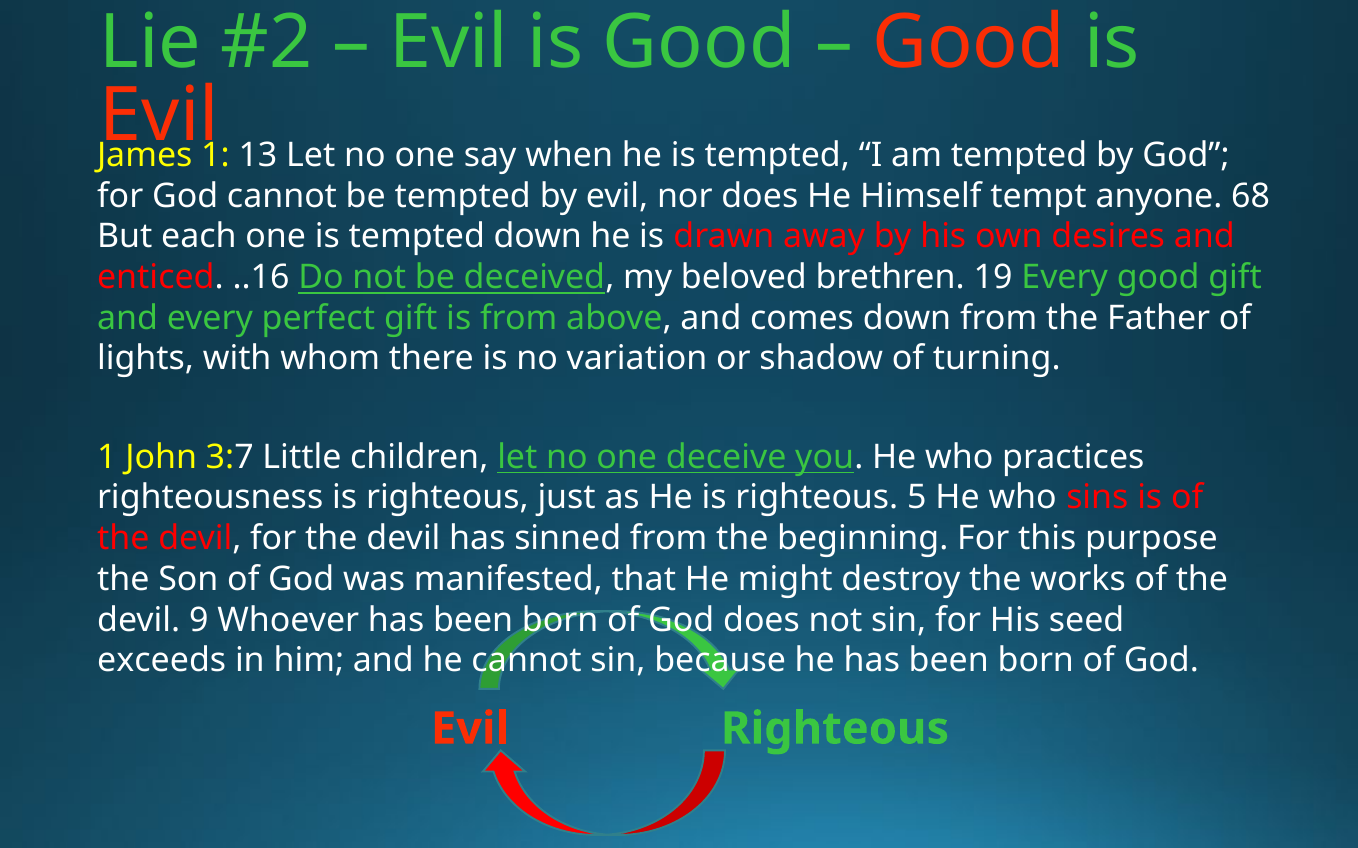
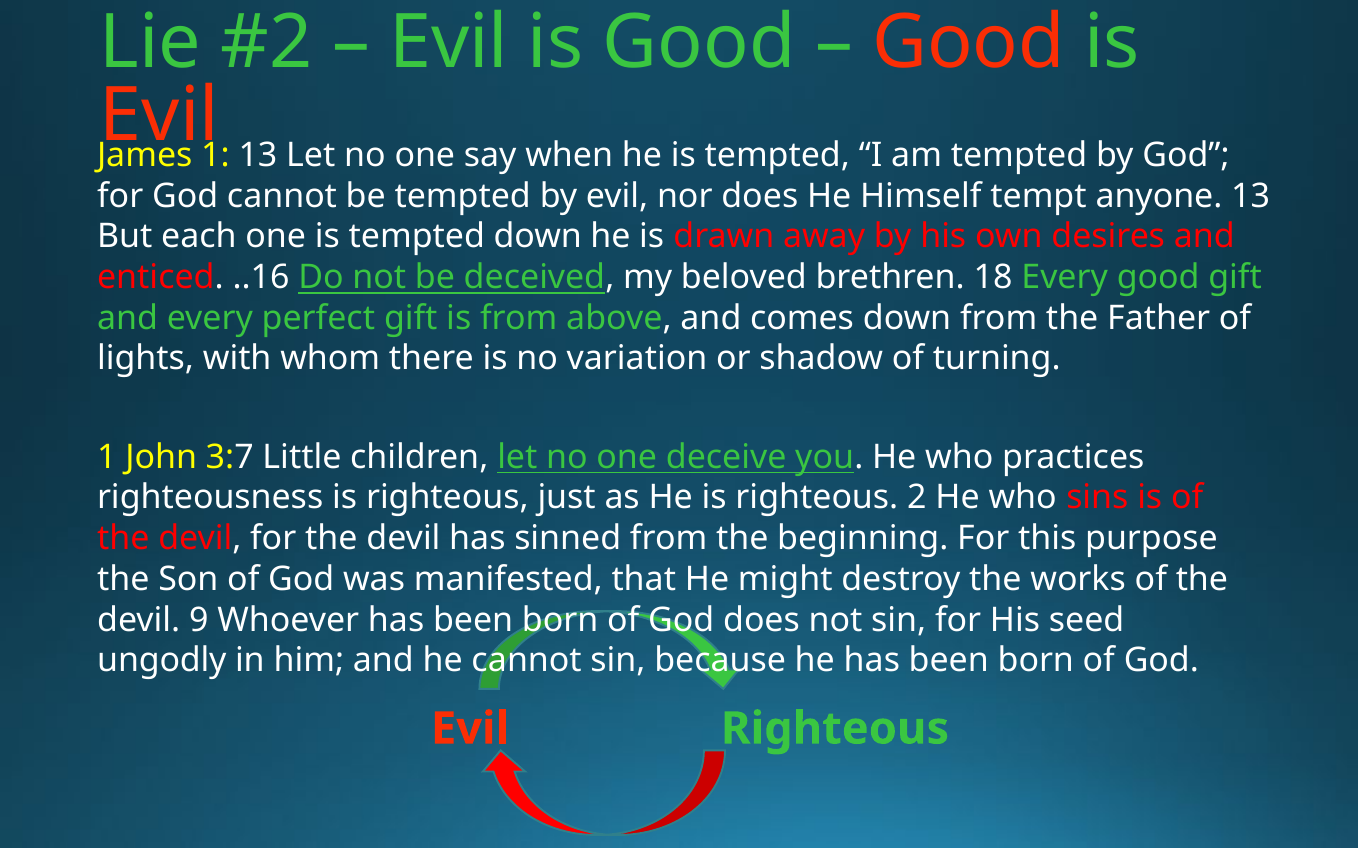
anyone 68: 68 -> 13
19: 19 -> 18
5: 5 -> 2
exceeds: exceeds -> ungodly
